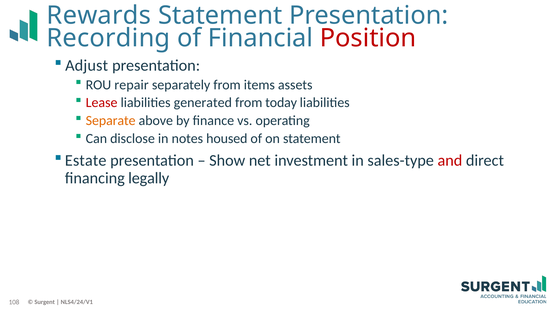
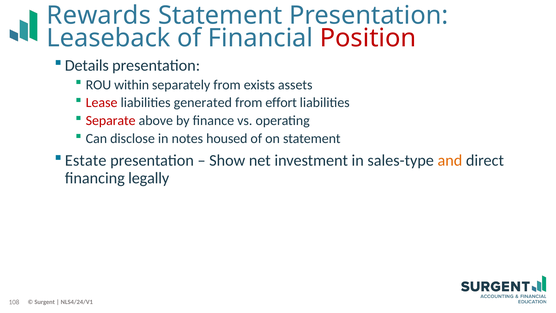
Recording: Recording -> Leaseback
Adjust: Adjust -> Details
repair: repair -> within
items: items -> exists
today: today -> effort
Separate colour: orange -> red
and colour: red -> orange
